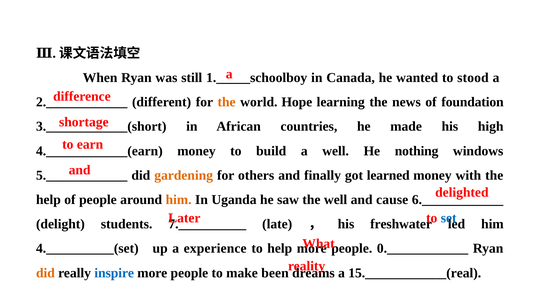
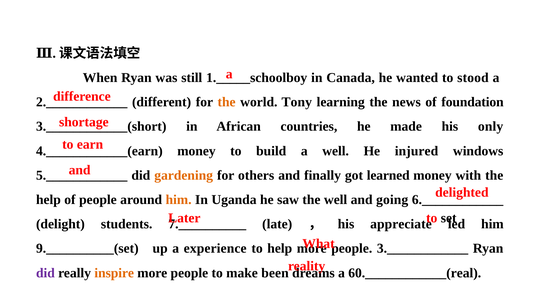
Hope: Hope -> Tony
high: high -> only
nothing: nothing -> injured
cause: cause -> going
set colour: blue -> black
freshwater: freshwater -> appreciate
4.__________(set: 4.__________(set -> 9.__________(set
0.____________: 0.____________ -> 3.____________
did at (45, 273) colour: orange -> purple
inspire colour: blue -> orange
15.____________(real: 15.____________(real -> 60.____________(real
